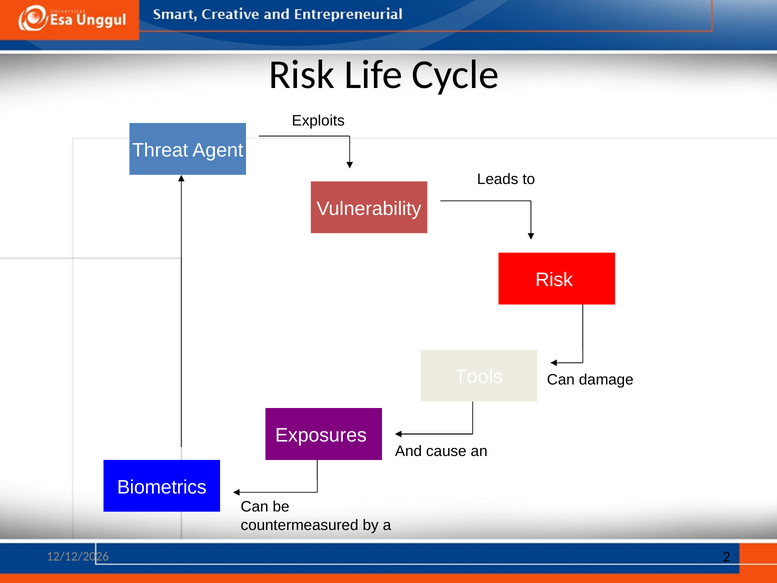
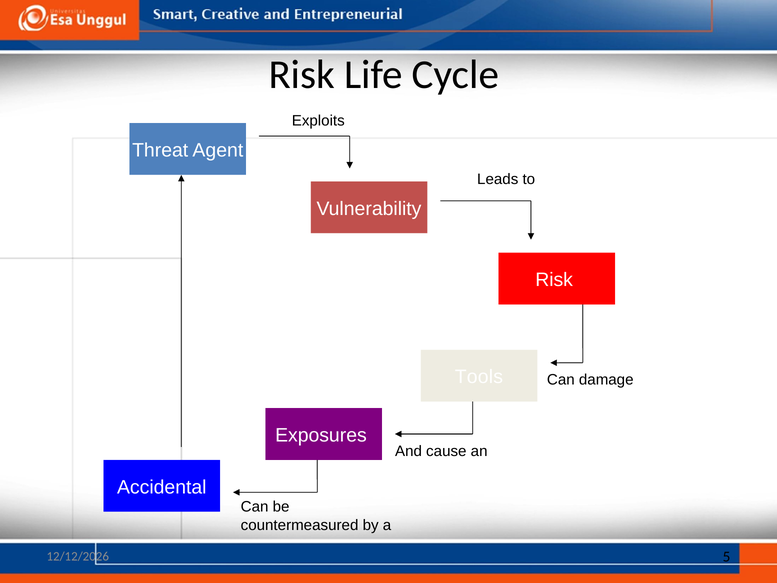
Biometrics: Biometrics -> Accidental
2: 2 -> 5
